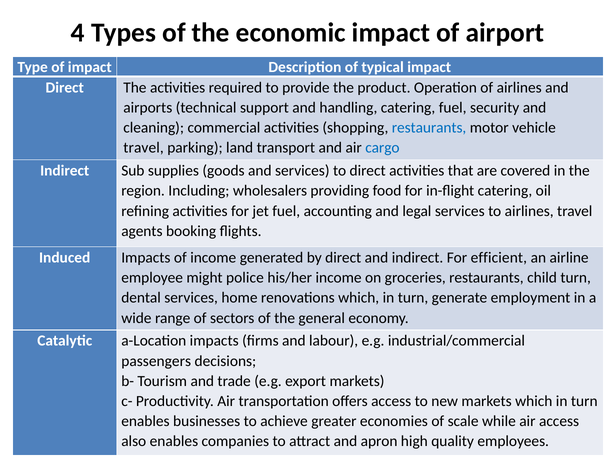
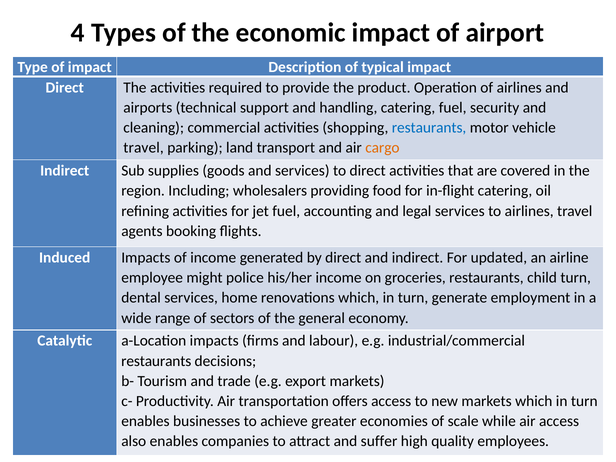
cargo colour: blue -> orange
efficient: efficient -> updated
passengers at (156, 361): passengers -> restaurants
apron: apron -> suffer
